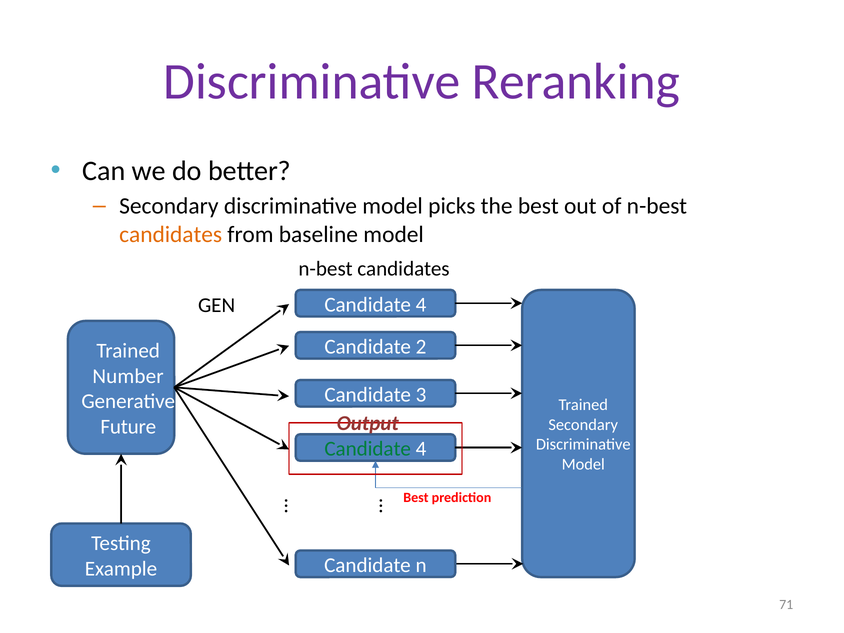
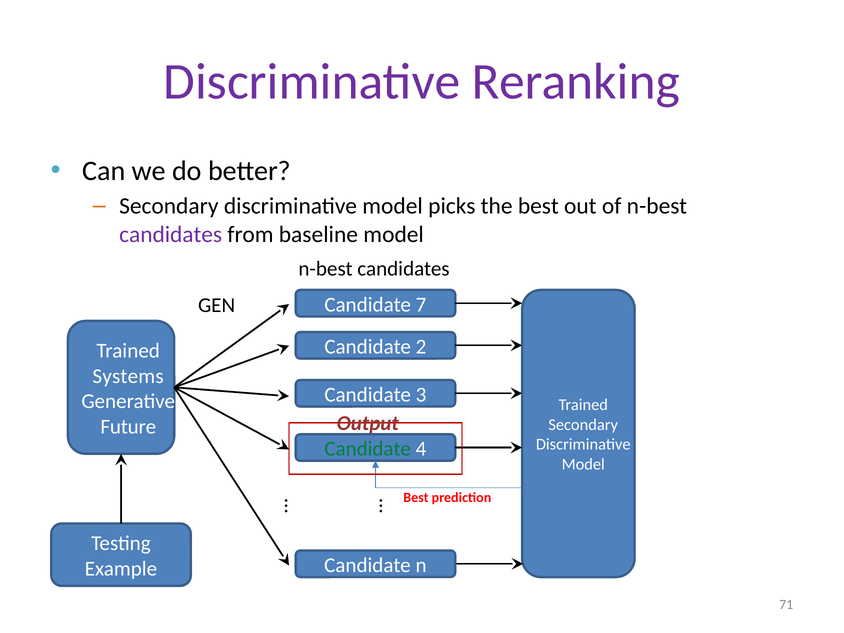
candidates at (171, 234) colour: orange -> purple
4 at (421, 305): 4 -> 7
Number: Number -> Systems
